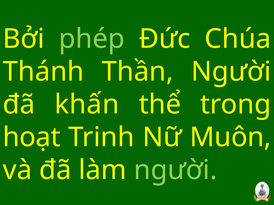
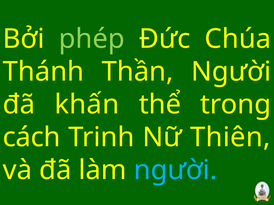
hoạt: hoạt -> cách
Muôn: Muôn -> Thiên
người at (175, 170) colour: light green -> light blue
